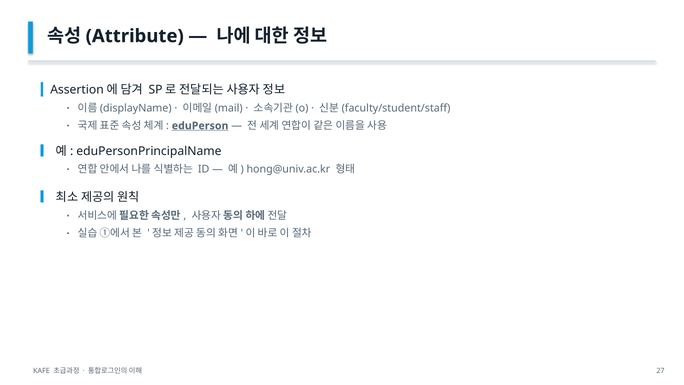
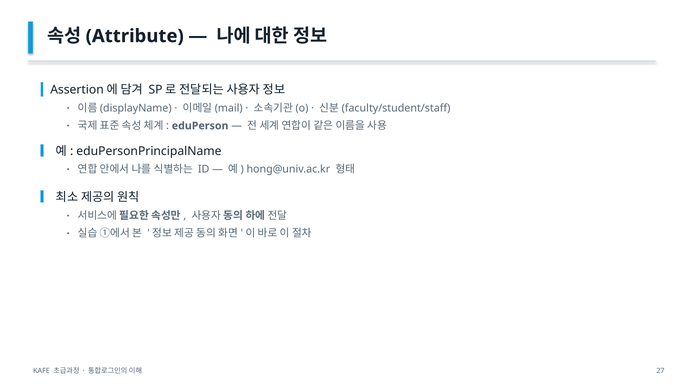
eduPerson underline: present -> none
